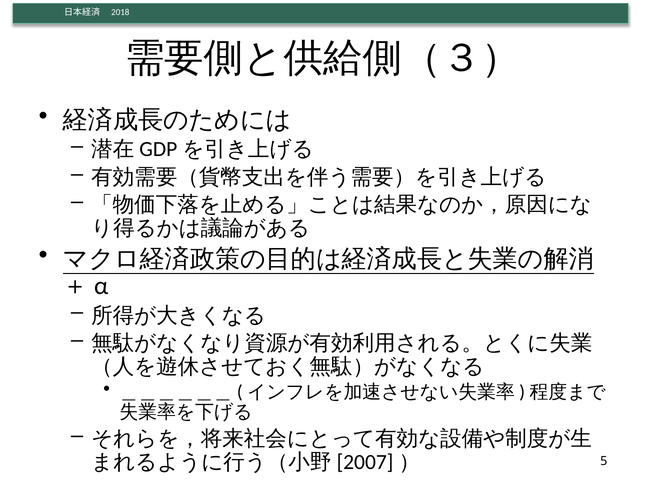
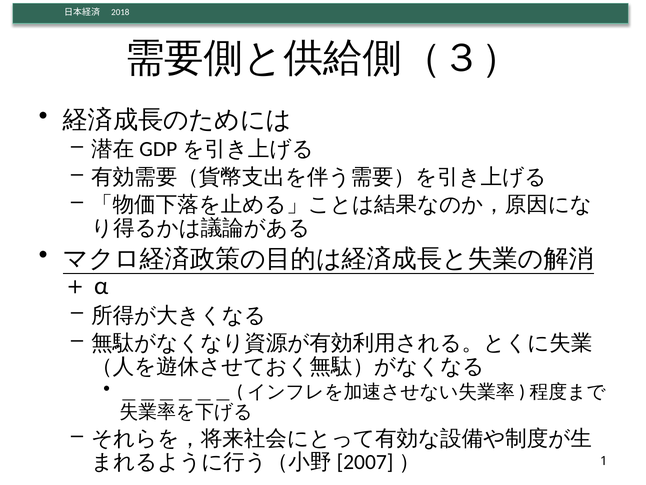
5: 5 -> 1
